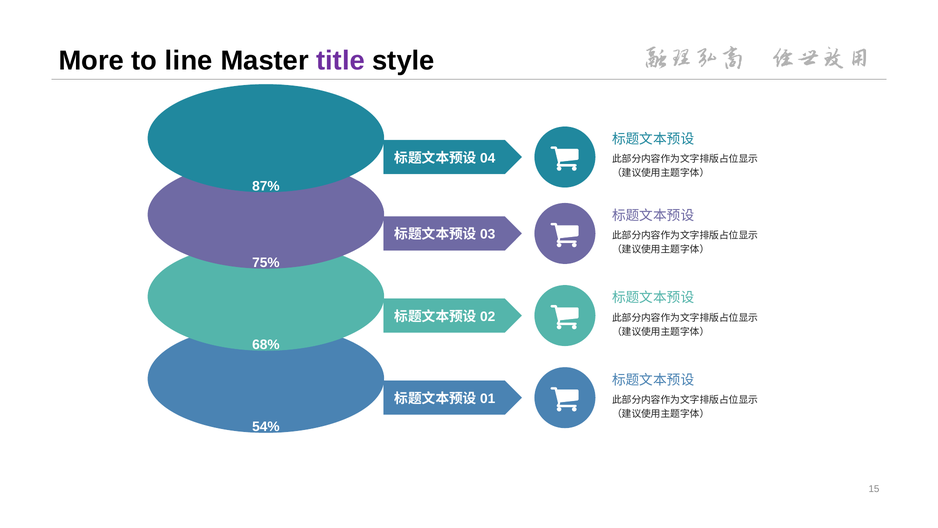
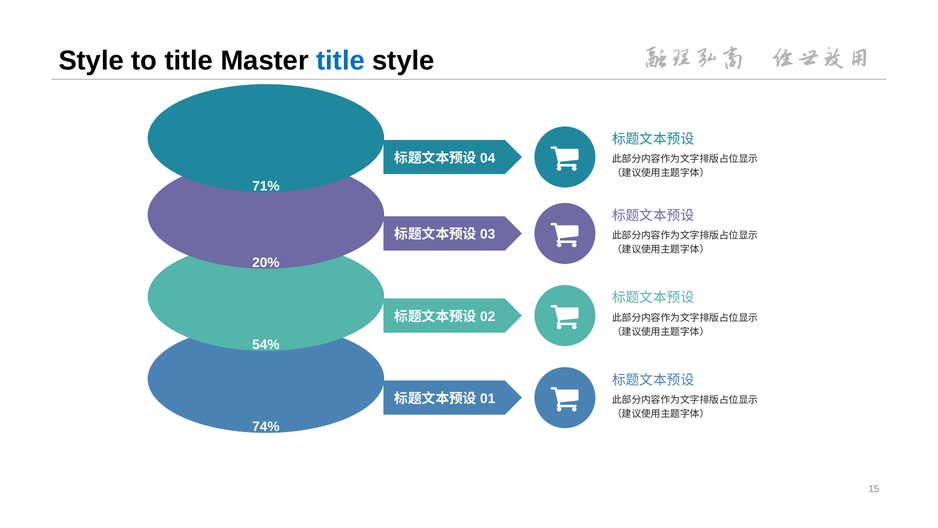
More at (91, 61): More -> Style
to line: line -> title
title at (341, 61) colour: purple -> blue
87%: 87% -> 71%
75%: 75% -> 20%
68%: 68% -> 54%
54%: 54% -> 74%
